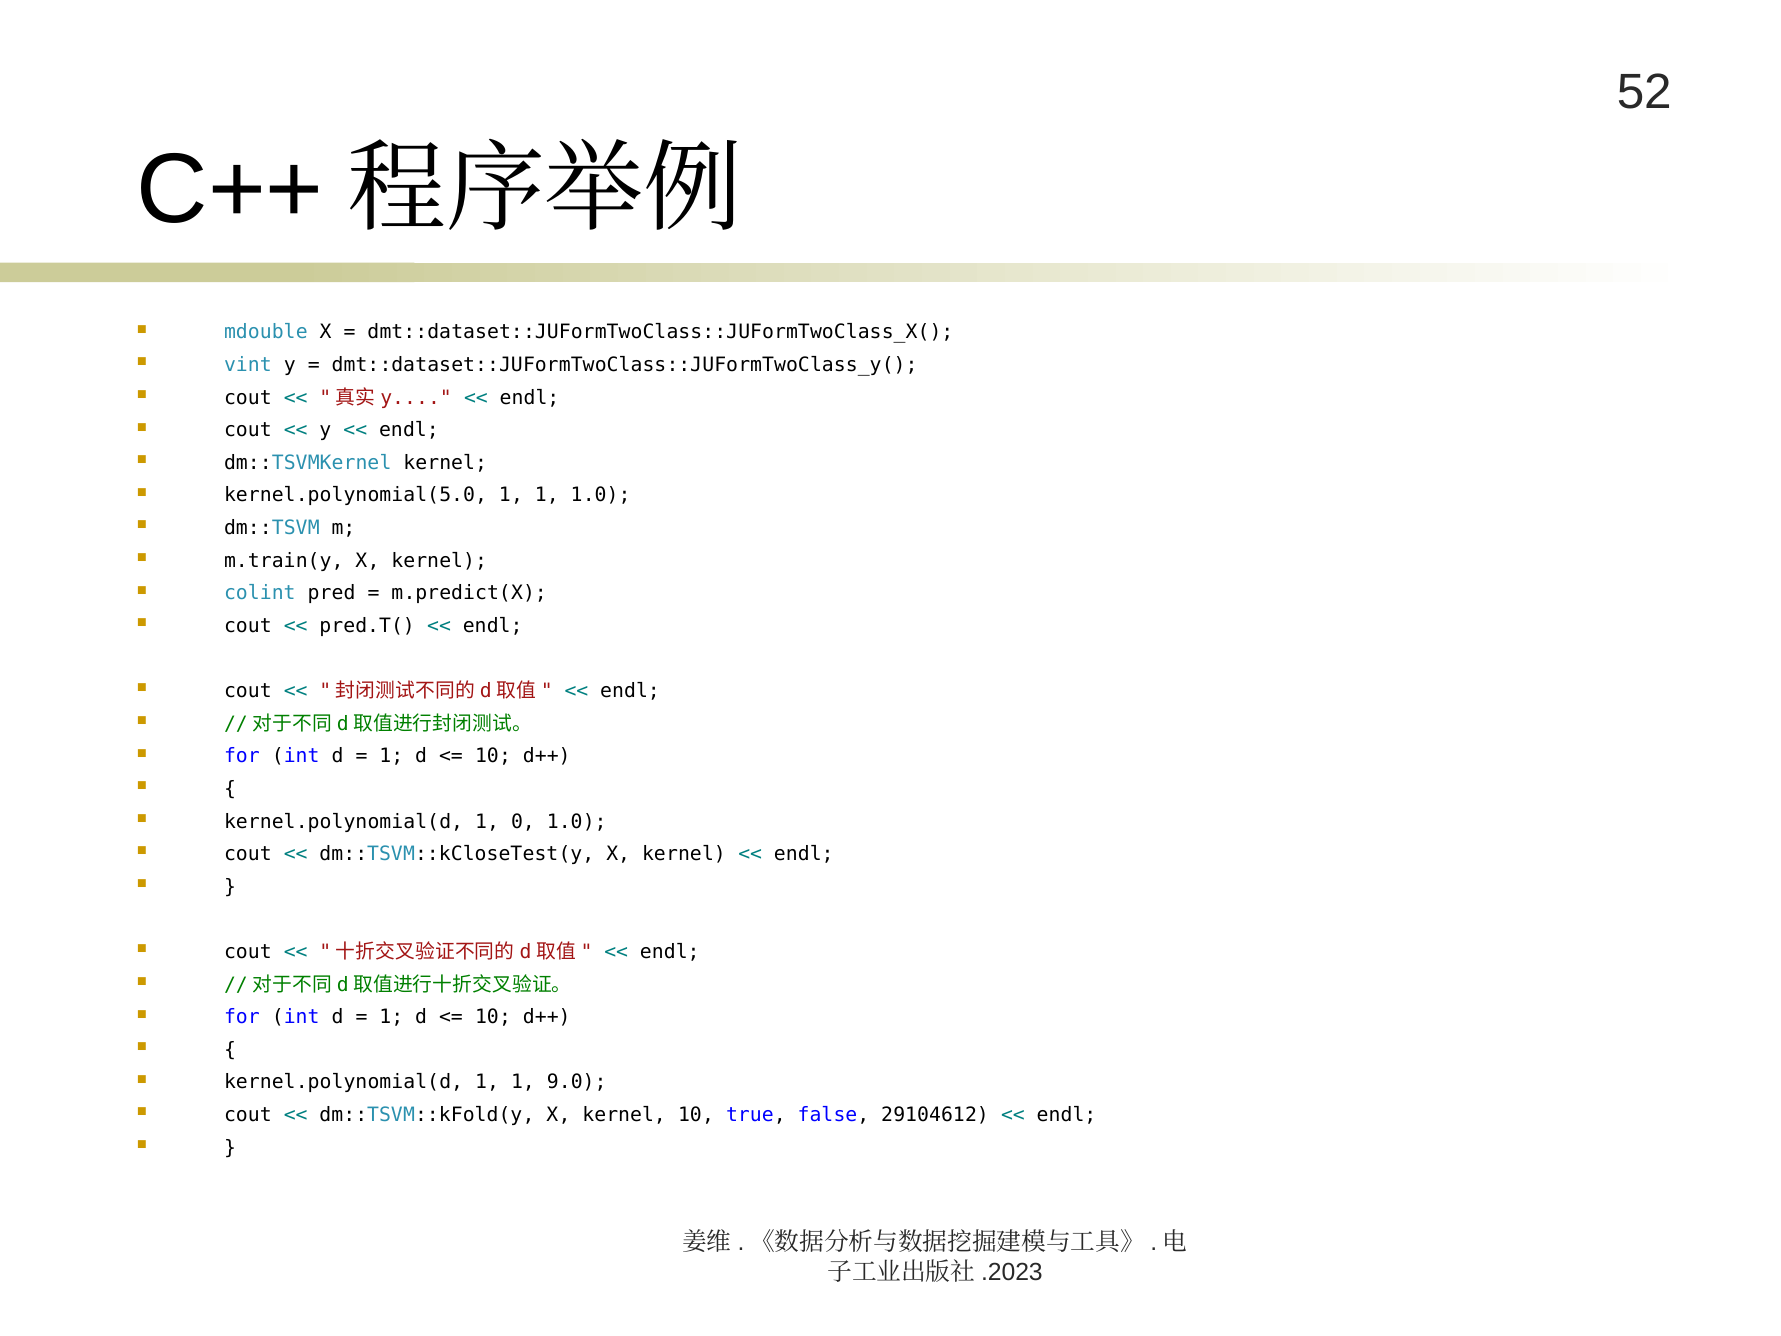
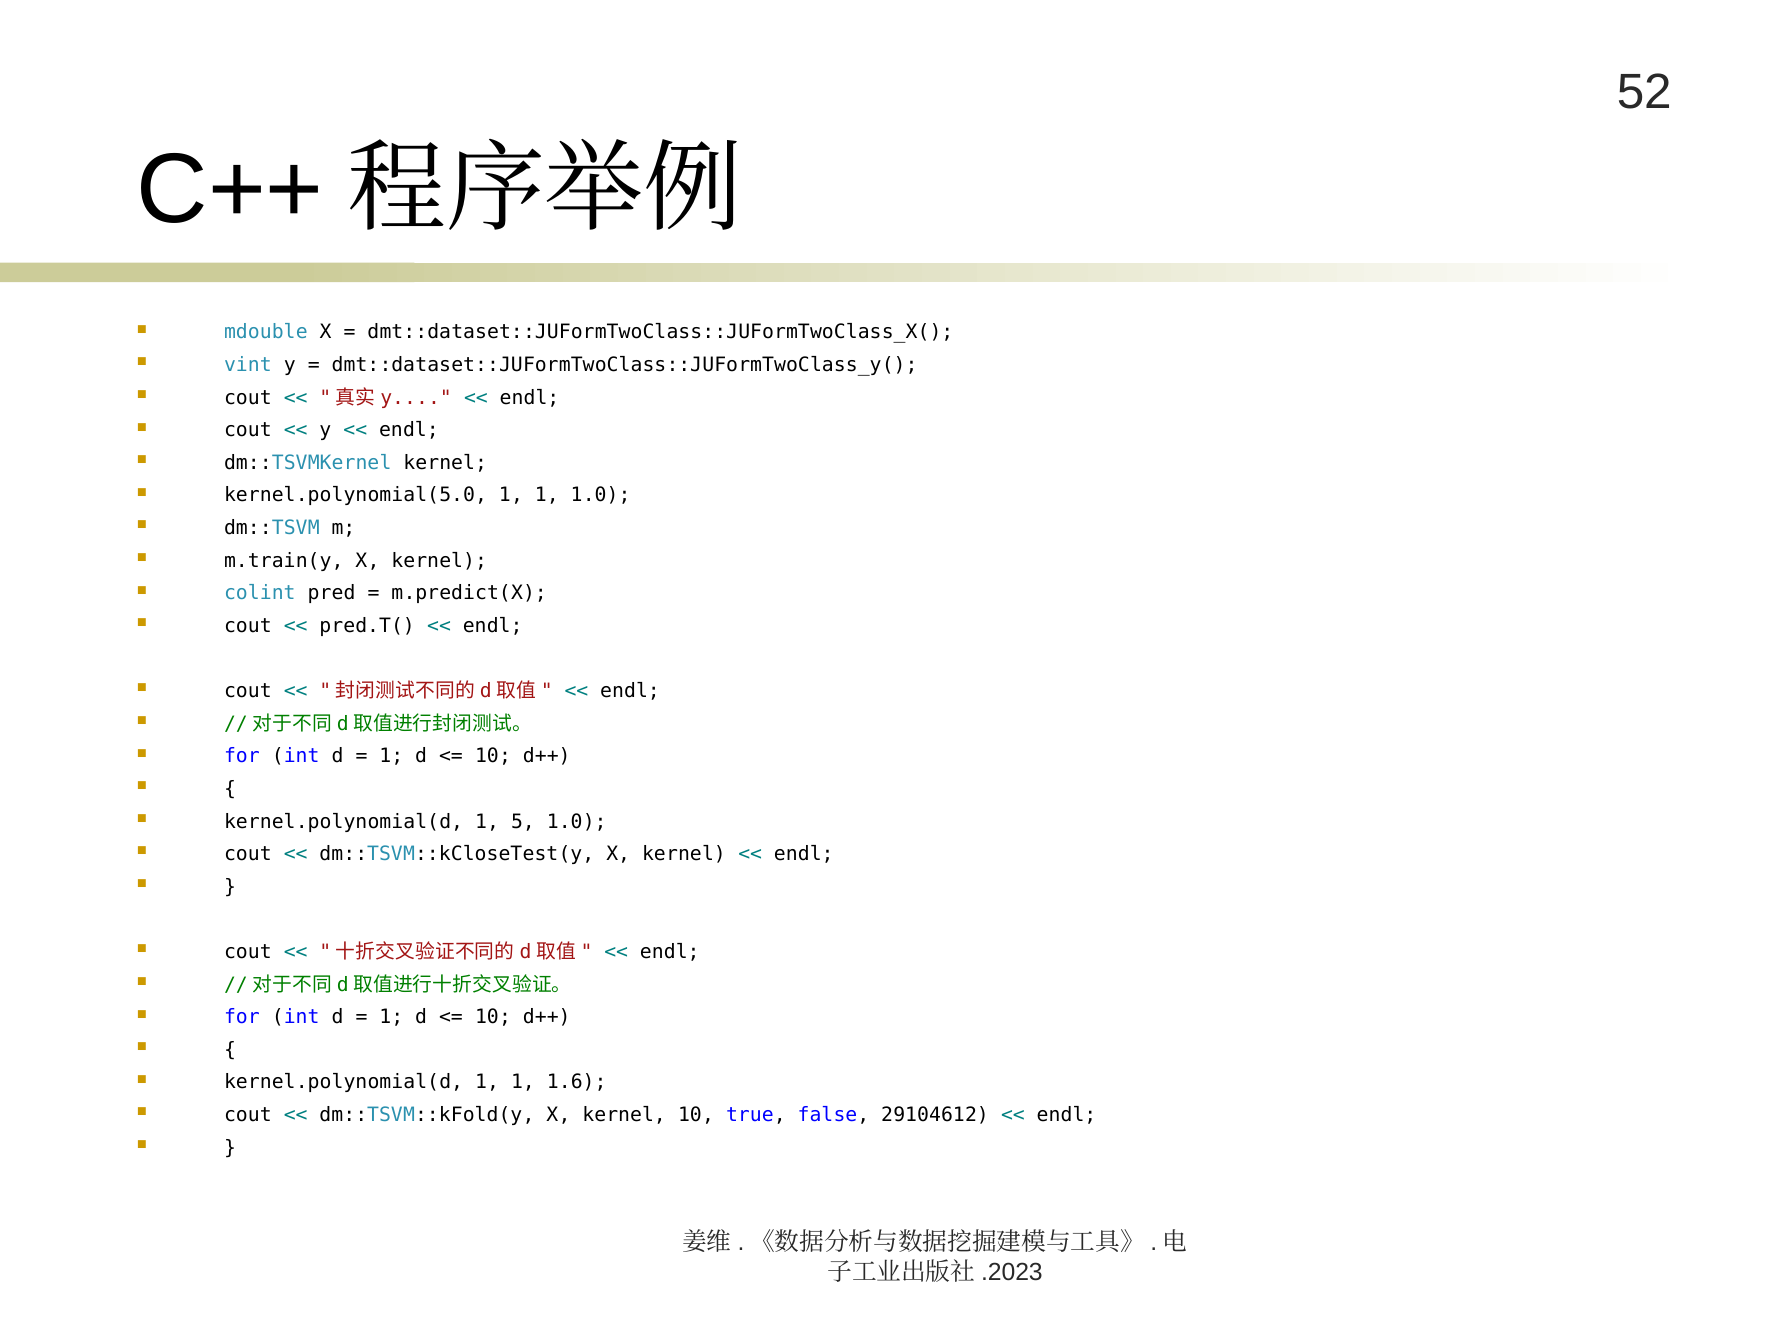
0: 0 -> 5
9.0: 9.0 -> 1.6
